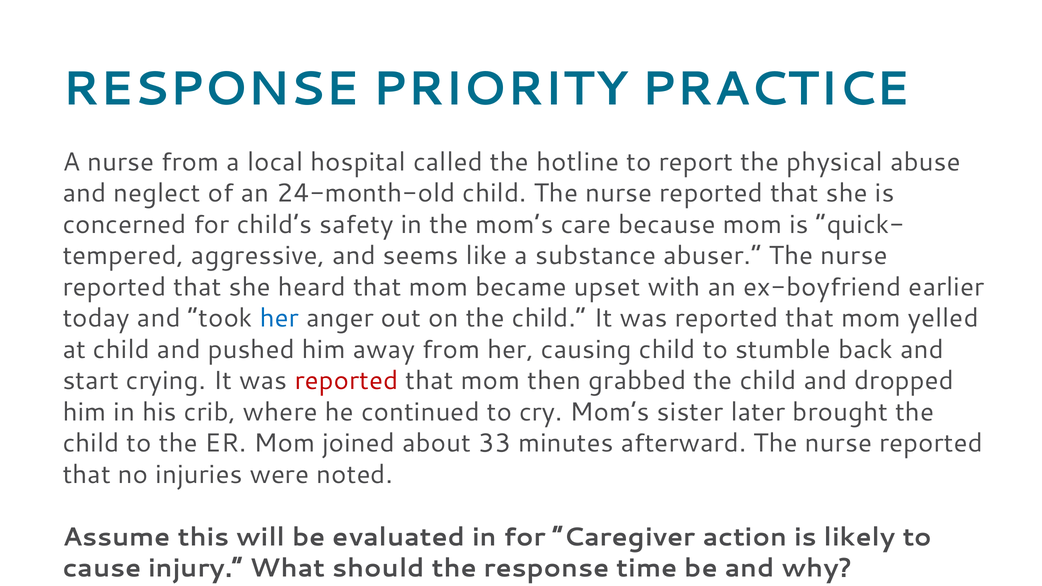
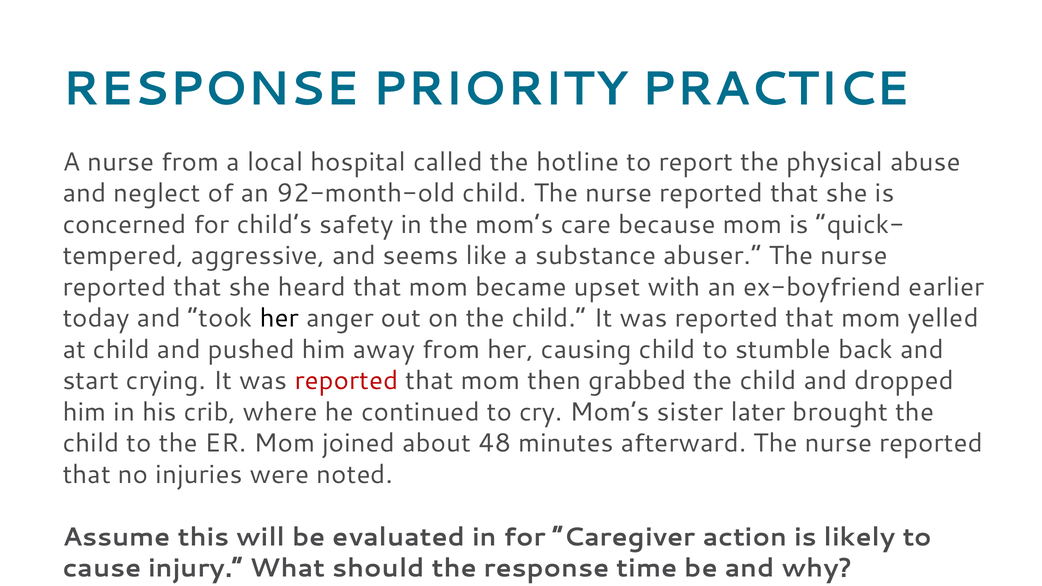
24-month-old: 24-month-old -> 92-month-old
her at (279, 318) colour: blue -> black
33: 33 -> 48
